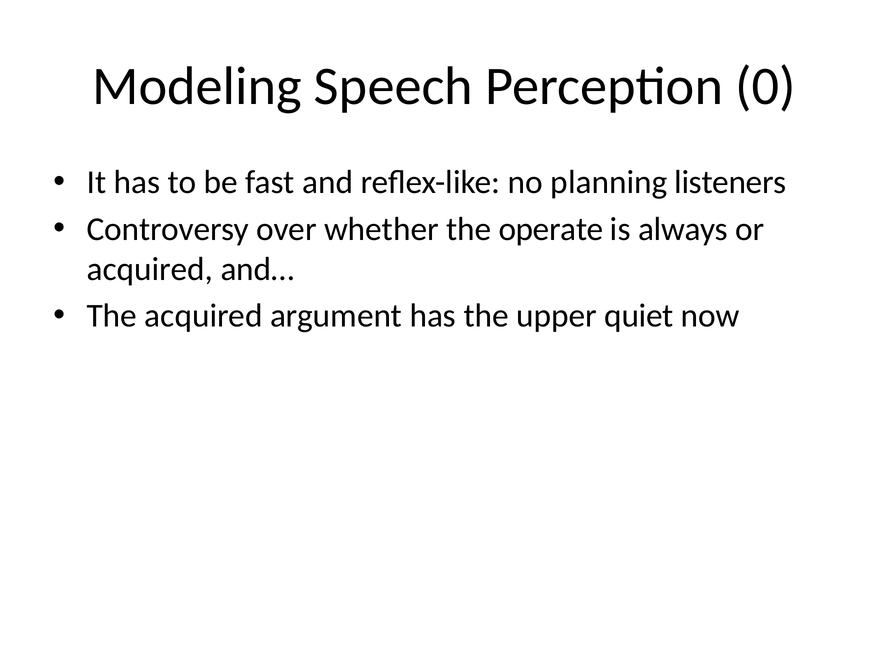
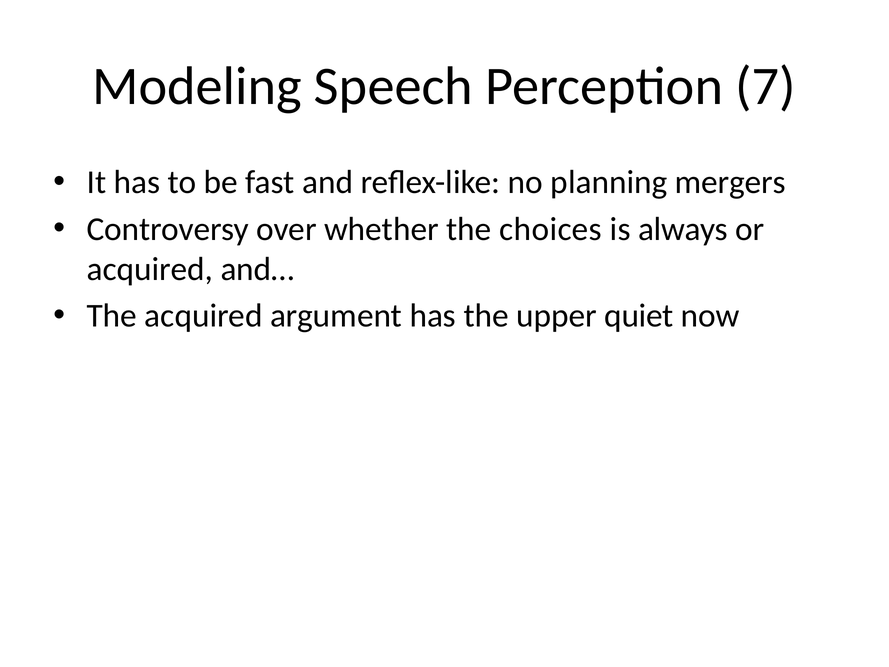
0: 0 -> 7
listeners: listeners -> mergers
operate: operate -> choices
